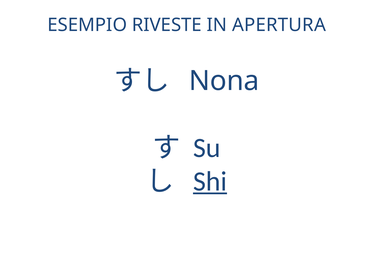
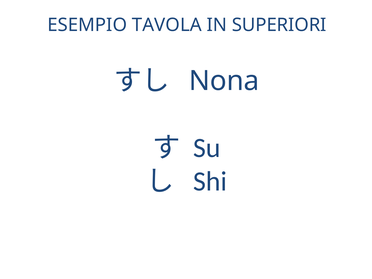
RIVESTE: RIVESTE -> TAVOLA
APERTURA: APERTURA -> SUPERIORI
Shi underline: present -> none
